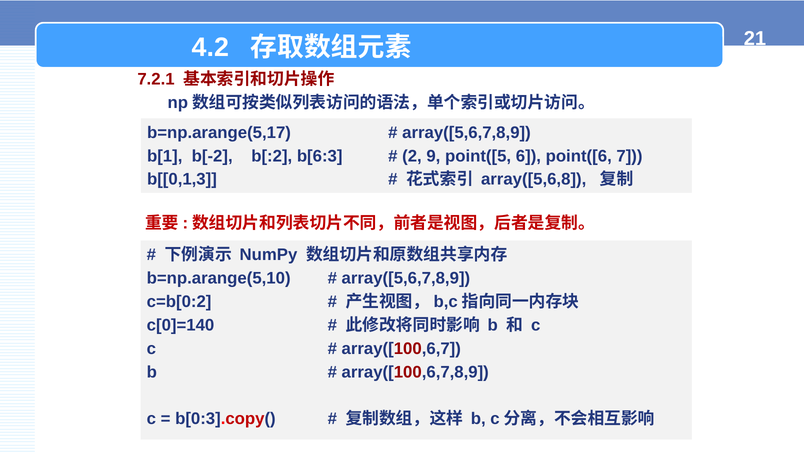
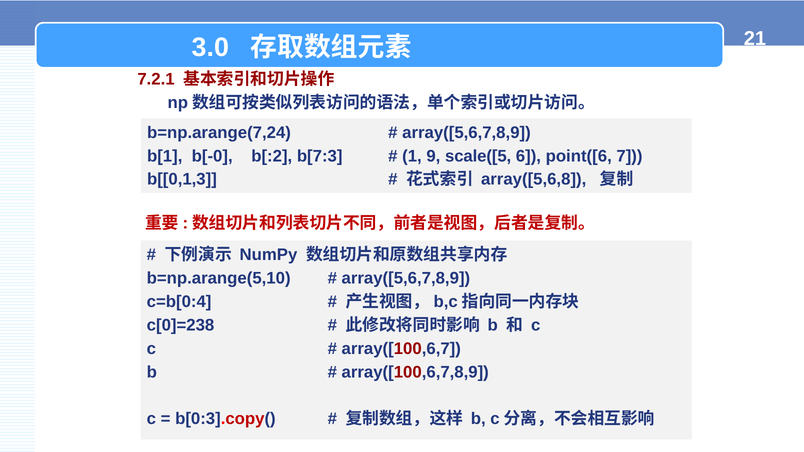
4.2: 4.2 -> 3.0
b=np.arange(5,17: b=np.arange(5,17 -> b=np.arange(7,24
b[-2: b[-2 -> b[-0
b[6:3: b[6:3 -> b[7:3
2: 2 -> 1
point([5: point([5 -> scale([5
c=b[0:2: c=b[0:2 -> c=b[0:4
c[0]=140: c[0]=140 -> c[0]=238
